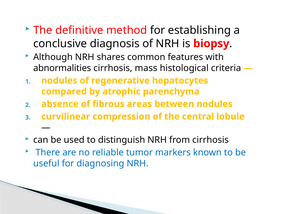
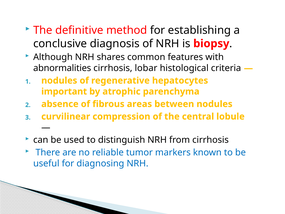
mass: mass -> lobar
compared: compared -> important
